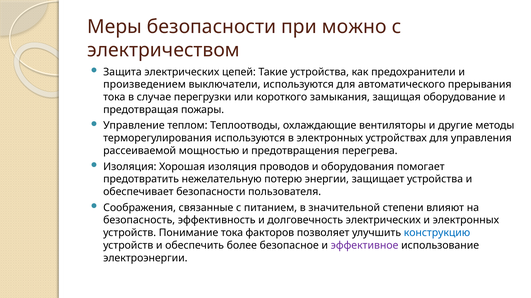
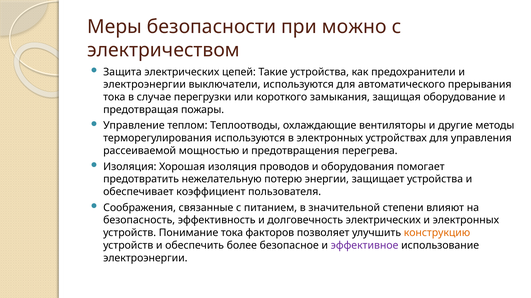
произведением at (145, 85): произведением -> электроэнергии
обеспечивает безопасности: безопасности -> коэффициент
конструкцию colour: blue -> orange
